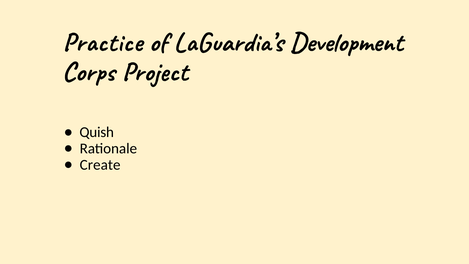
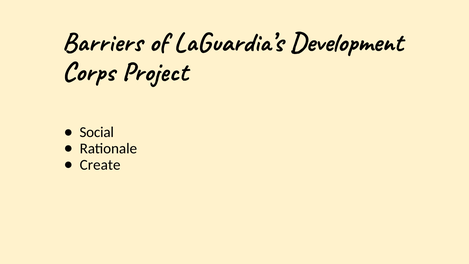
Practice: Practice -> Barriers
Quish: Quish -> Social
